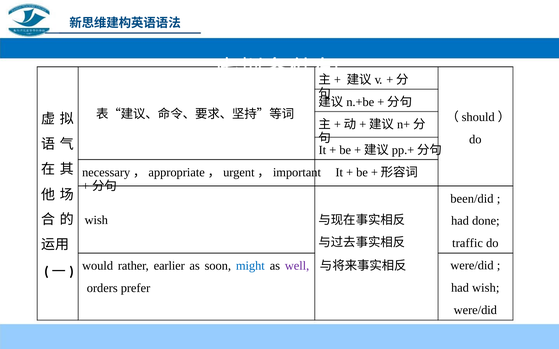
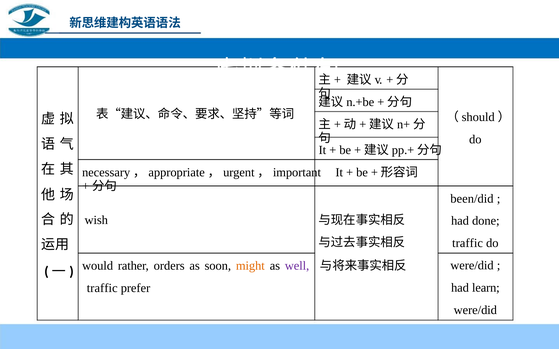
earlier: earlier -> orders
might colour: blue -> orange
had wish: wish -> learn
orders at (102, 288): orders -> traffic
